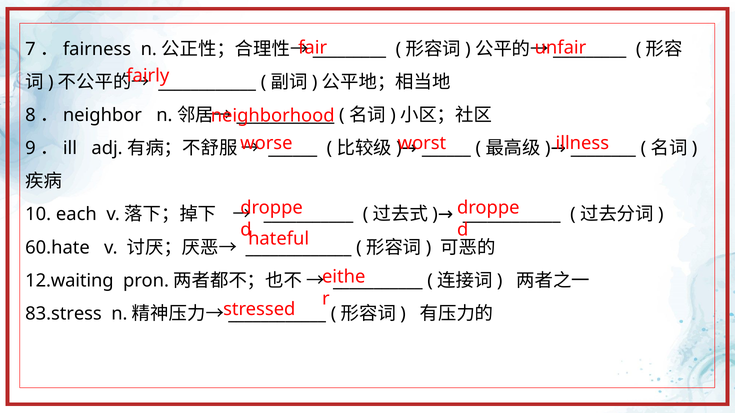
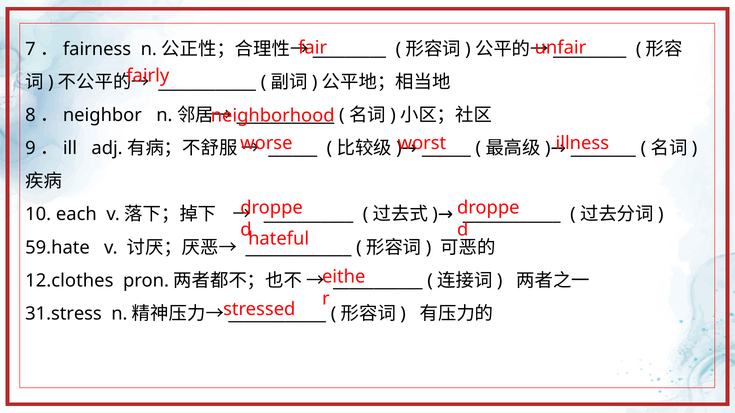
60.hate: 60.hate -> 59.hate
12.waiting: 12.waiting -> 12.clothes
83.stress: 83.stress -> 31.stress
